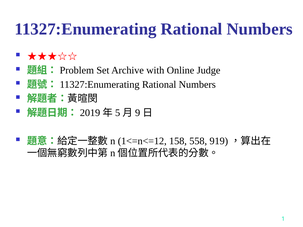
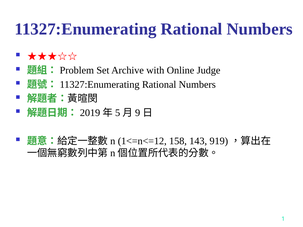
558: 558 -> 143
